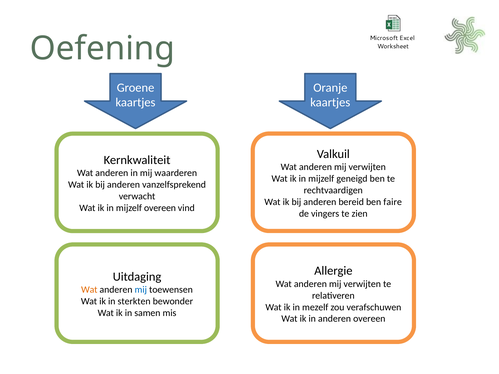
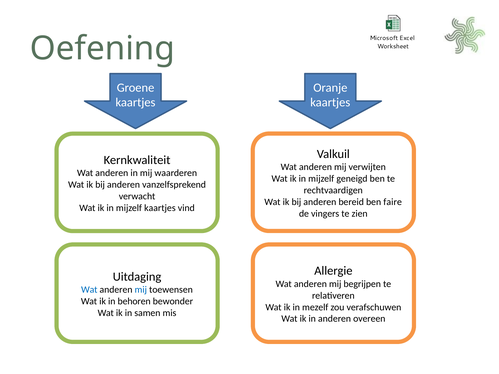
mijzelf overeen: overeen -> kaartjes
verwijten at (362, 284): verwijten -> begrijpen
Wat at (89, 290) colour: orange -> blue
sterkten: sterkten -> behoren
